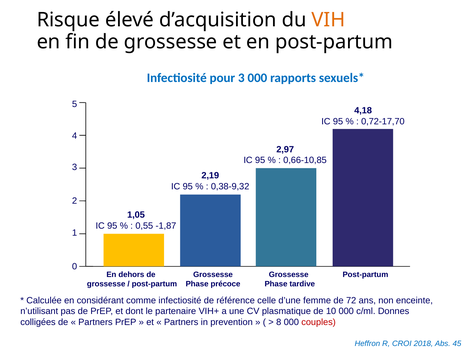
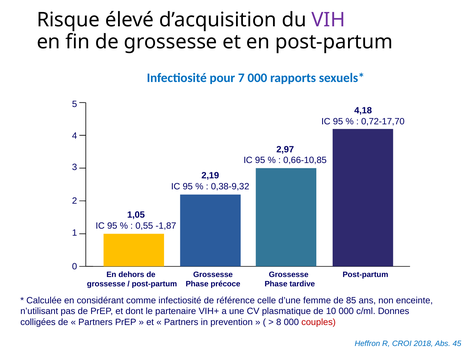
VIH colour: orange -> purple
pour 3: 3 -> 7
72: 72 -> 85
